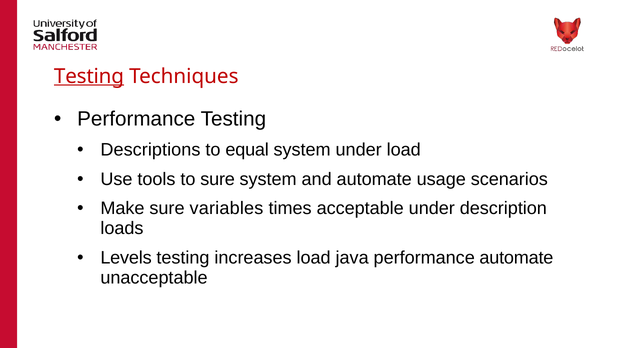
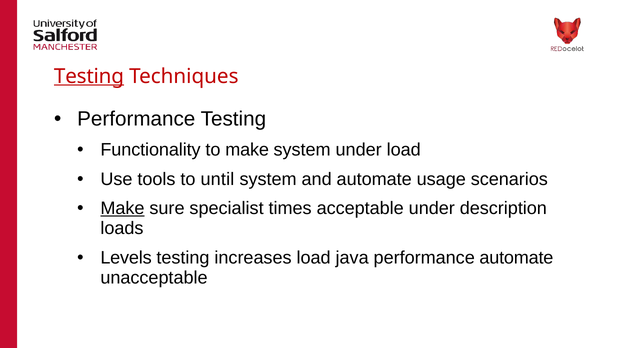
Descriptions: Descriptions -> Functionality
to equal: equal -> make
to sure: sure -> until
Make at (122, 209) underline: none -> present
variables: variables -> specialist
